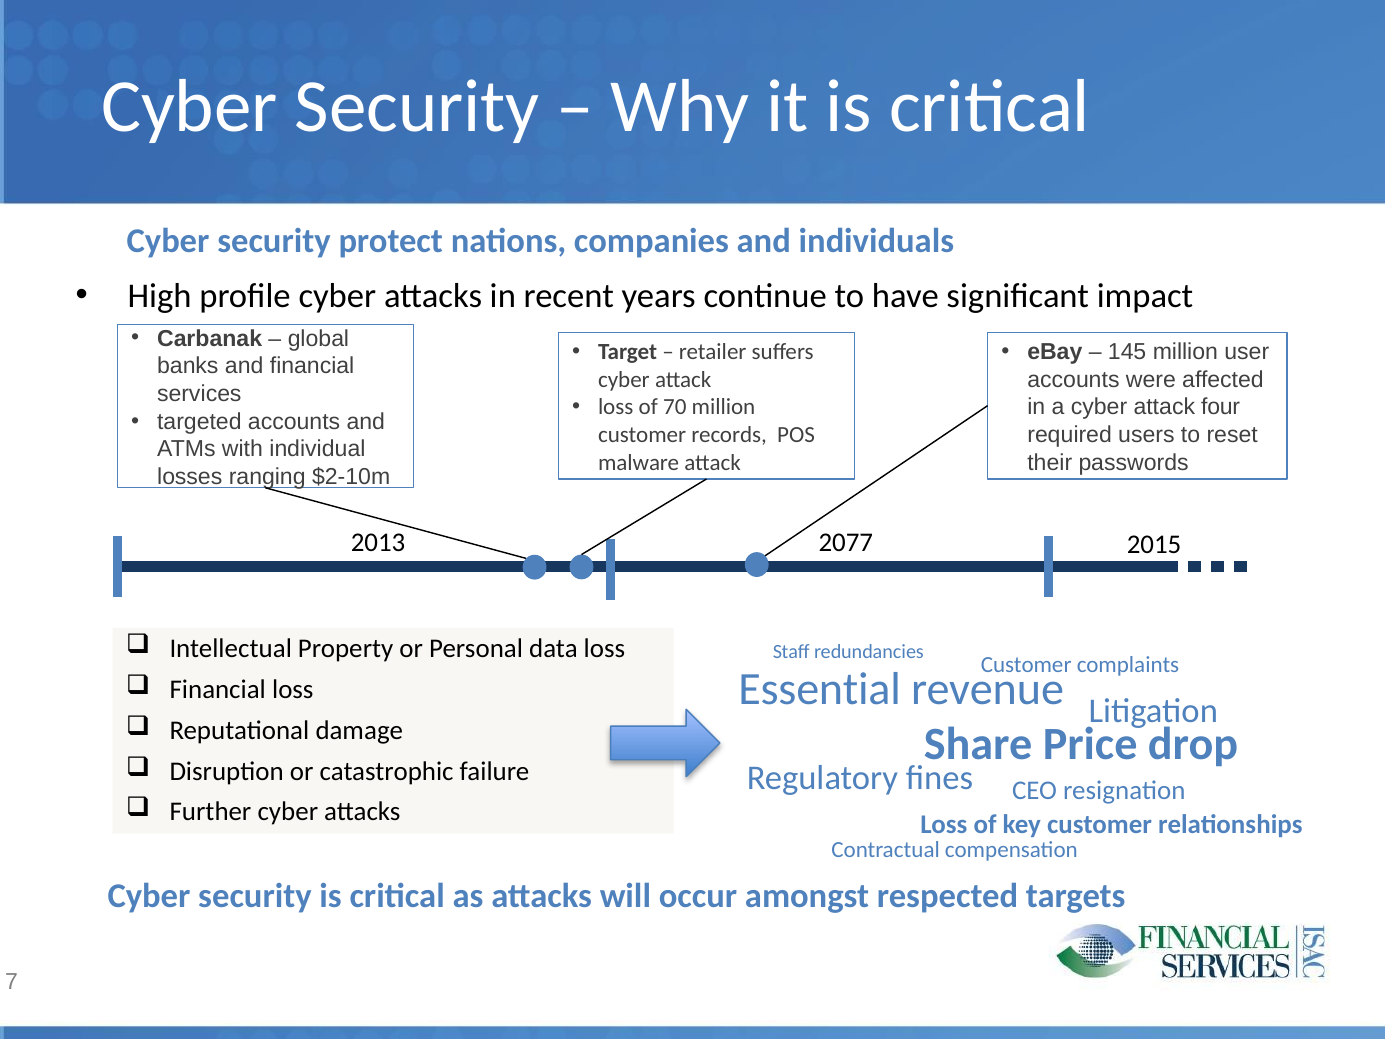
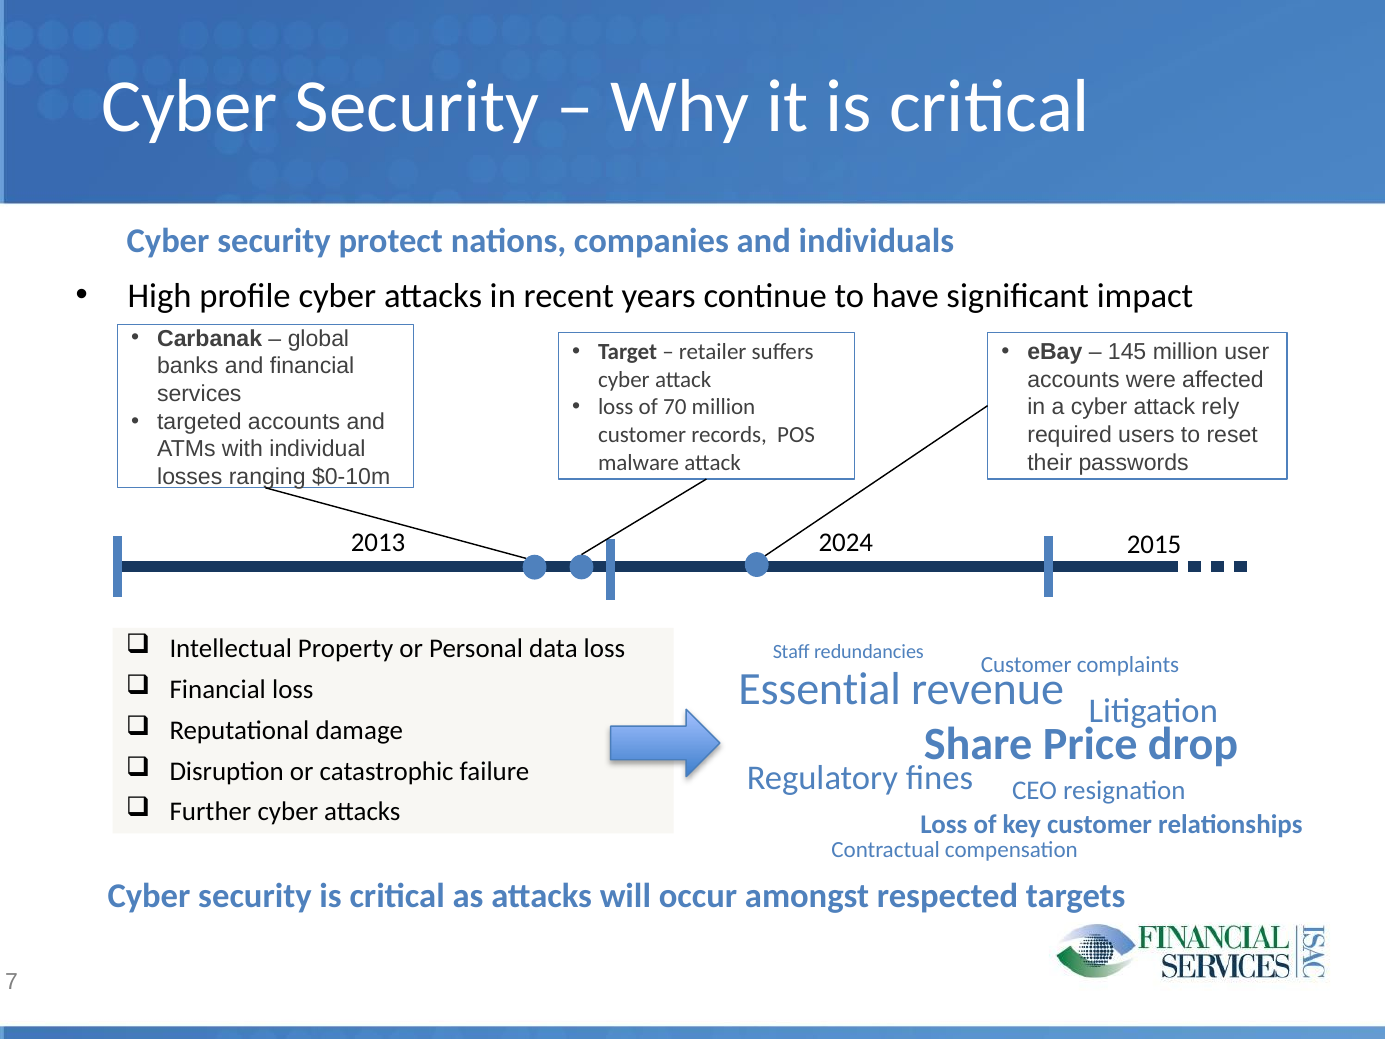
four: four -> rely
$2-10m: $2-10m -> $0-10m
2077: 2077 -> 2024
